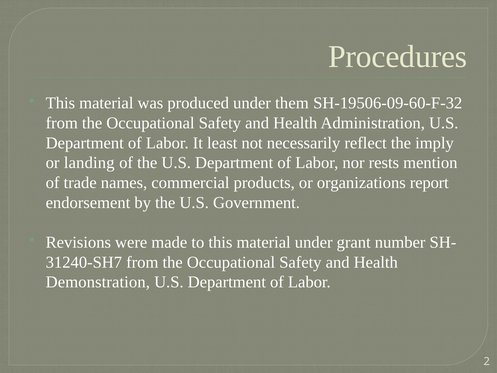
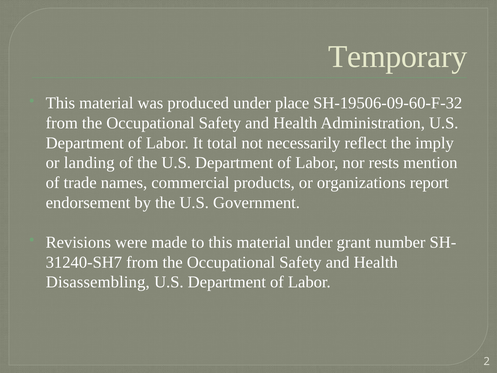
Procedures: Procedures -> Temporary
them: them -> place
least: least -> total
Demonstration: Demonstration -> Disassembling
